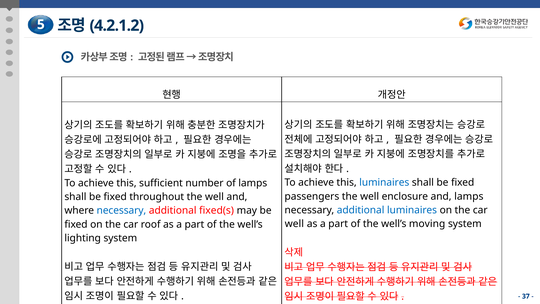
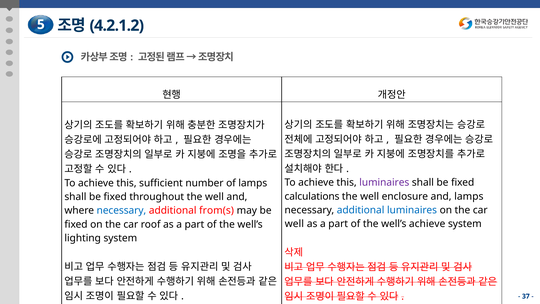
luminaires at (384, 182) colour: blue -> purple
passengers: passengers -> calculations
fixed(s: fixed(s -> from(s
well’s moving: moving -> achieve
